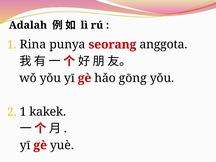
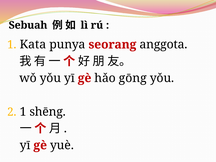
Adalah: Adalah -> Sebuah
Rina: Rina -> Kata
kakek: kakek -> shēng
